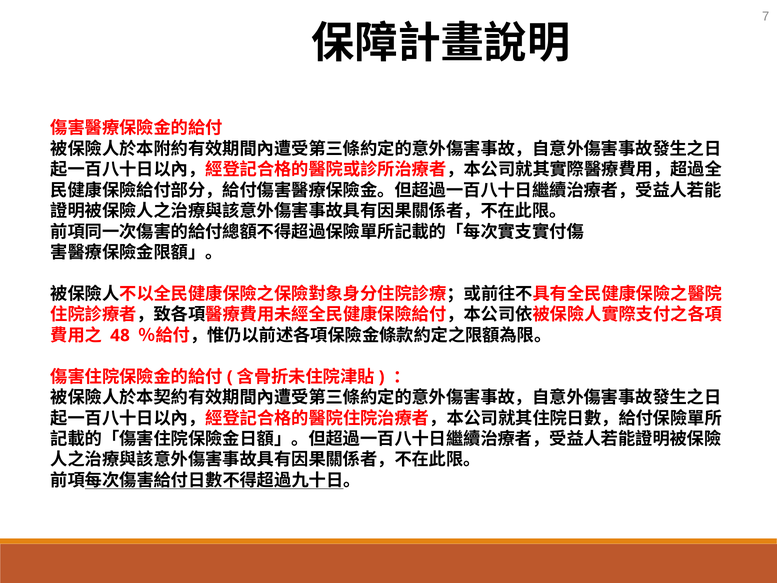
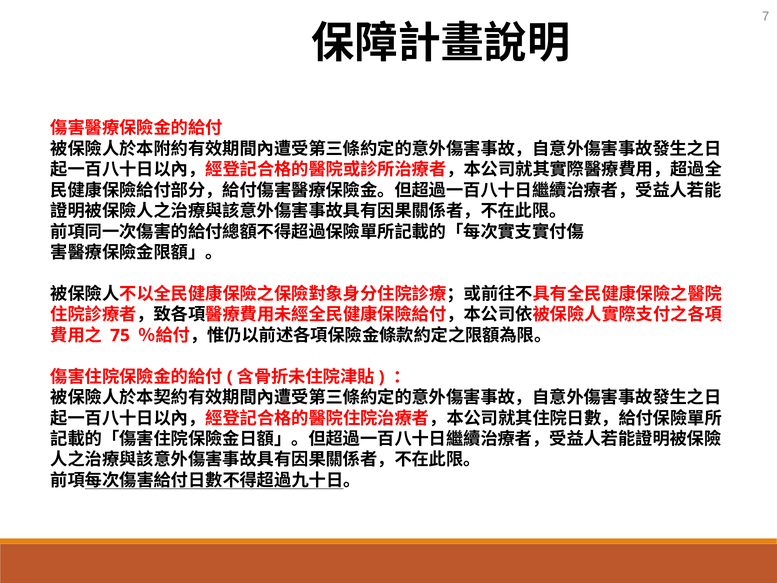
48: 48 -> 75
